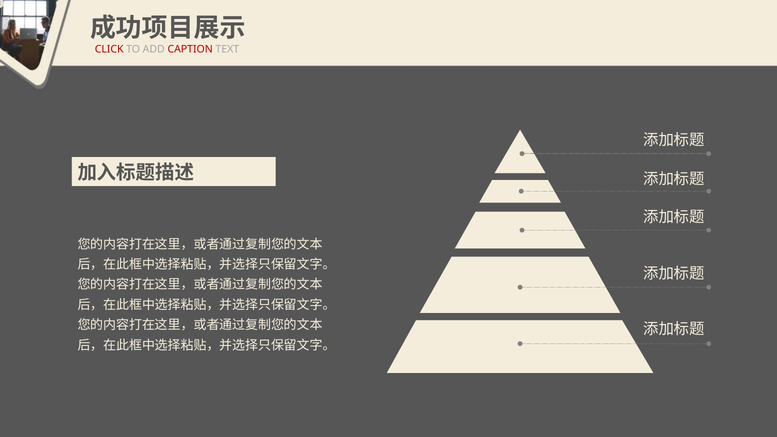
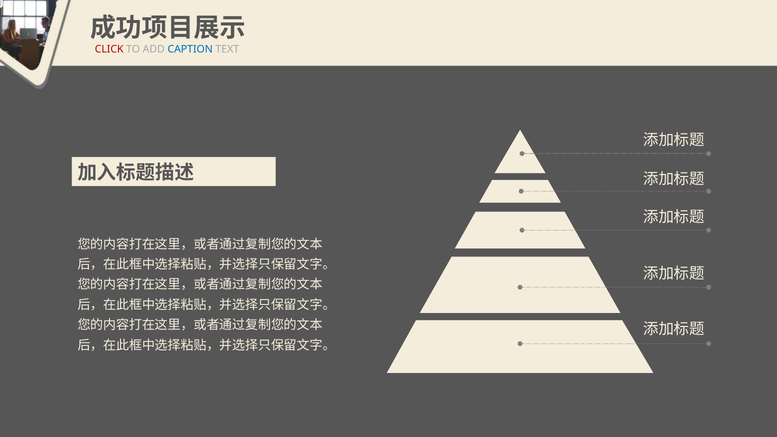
CAPTION colour: red -> blue
